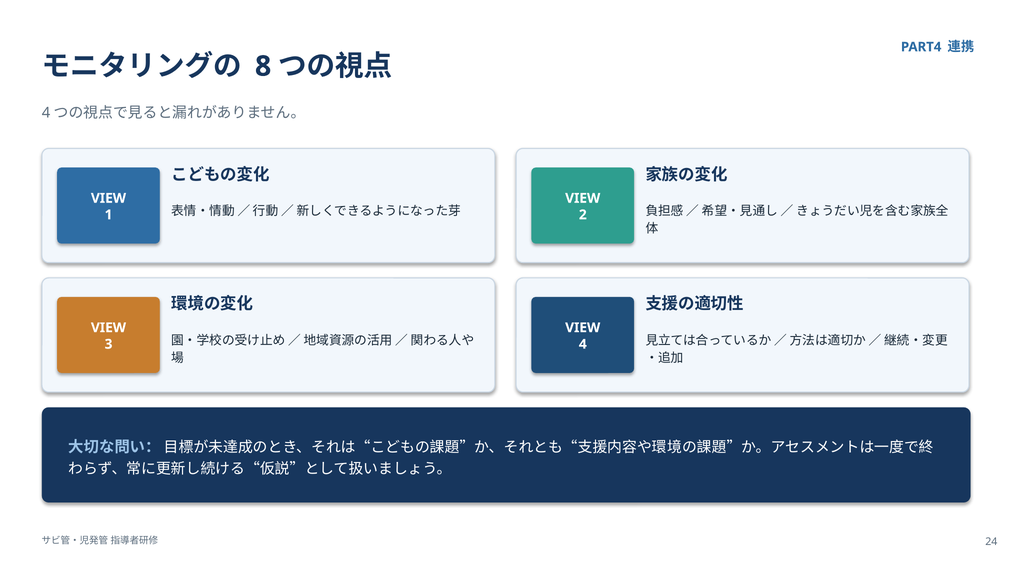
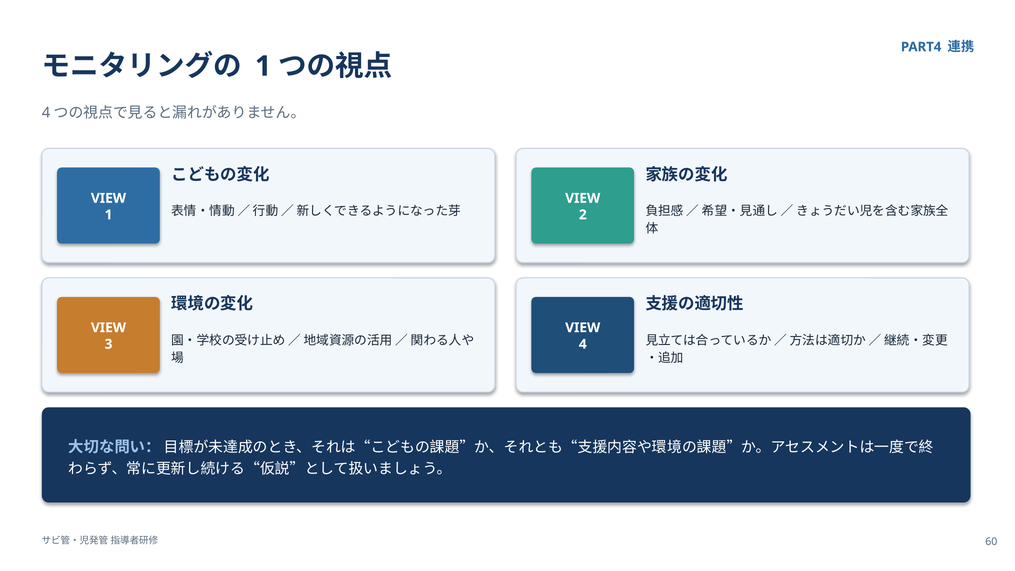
8 at (263, 66): 8 -> 1
24: 24 -> 60
